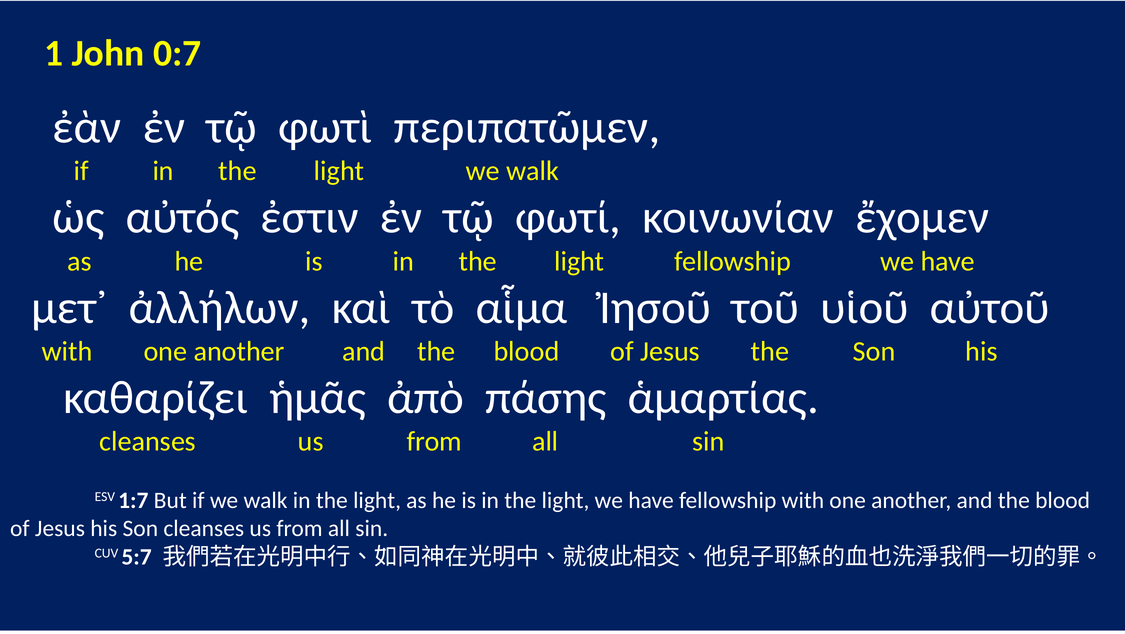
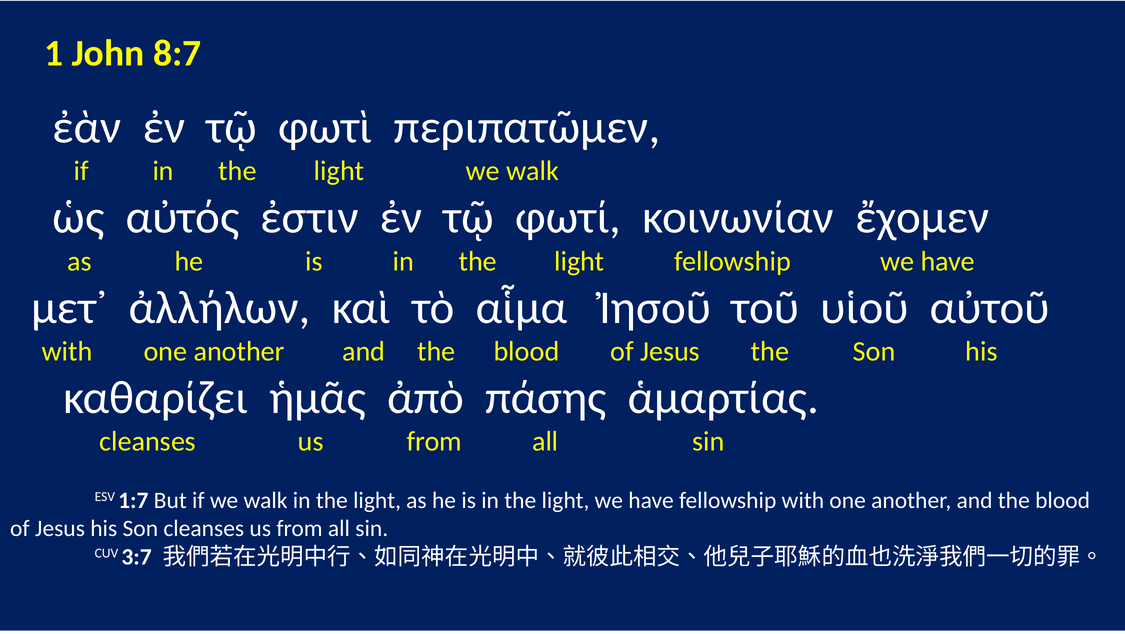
0:7: 0:7 -> 8:7
5:7: 5:7 -> 3:7
